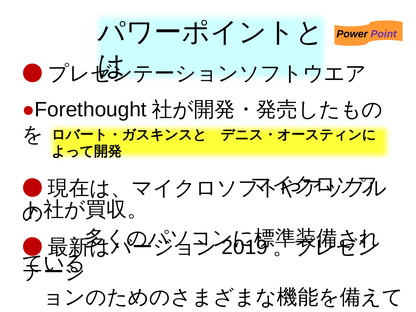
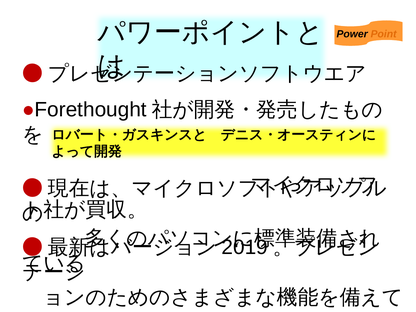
Point colour: purple -> orange
